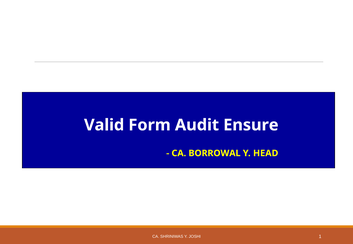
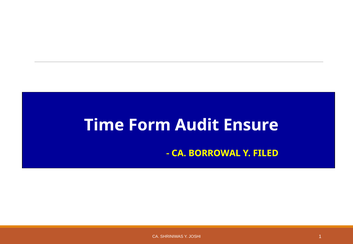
Valid: Valid -> Time
HEAD: HEAD -> FILED
